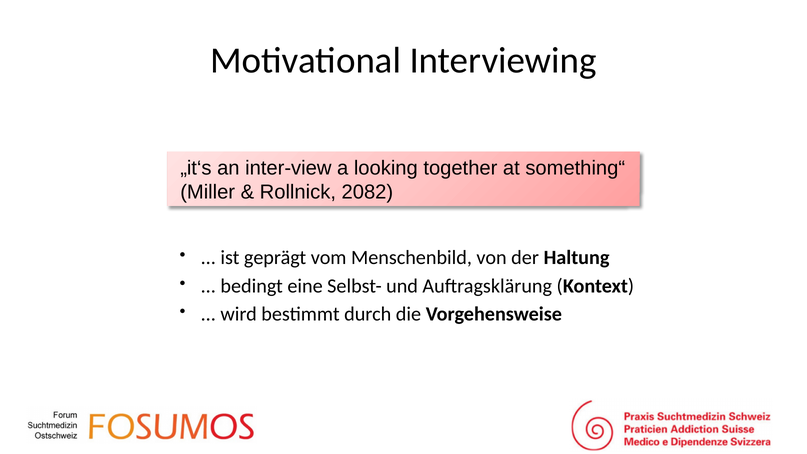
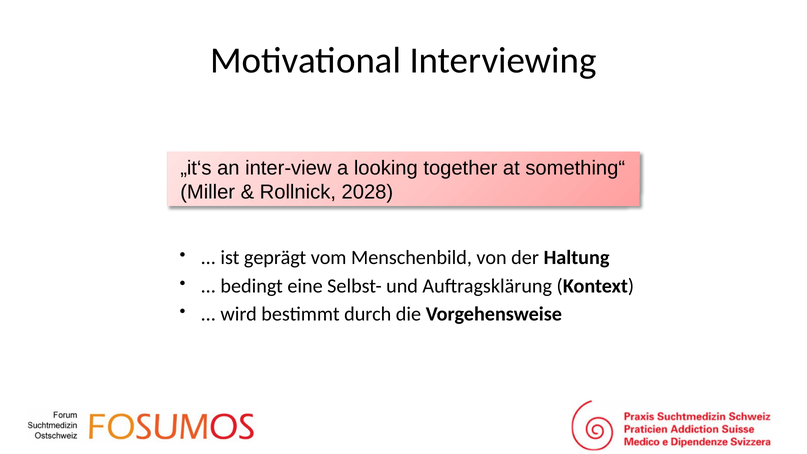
2082: 2082 -> 2028
